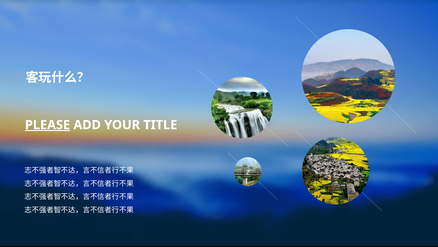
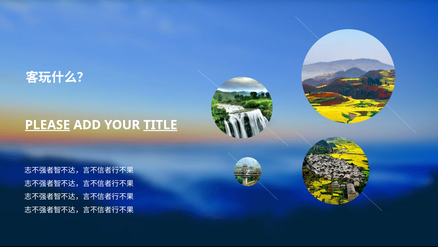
TITLE underline: none -> present
